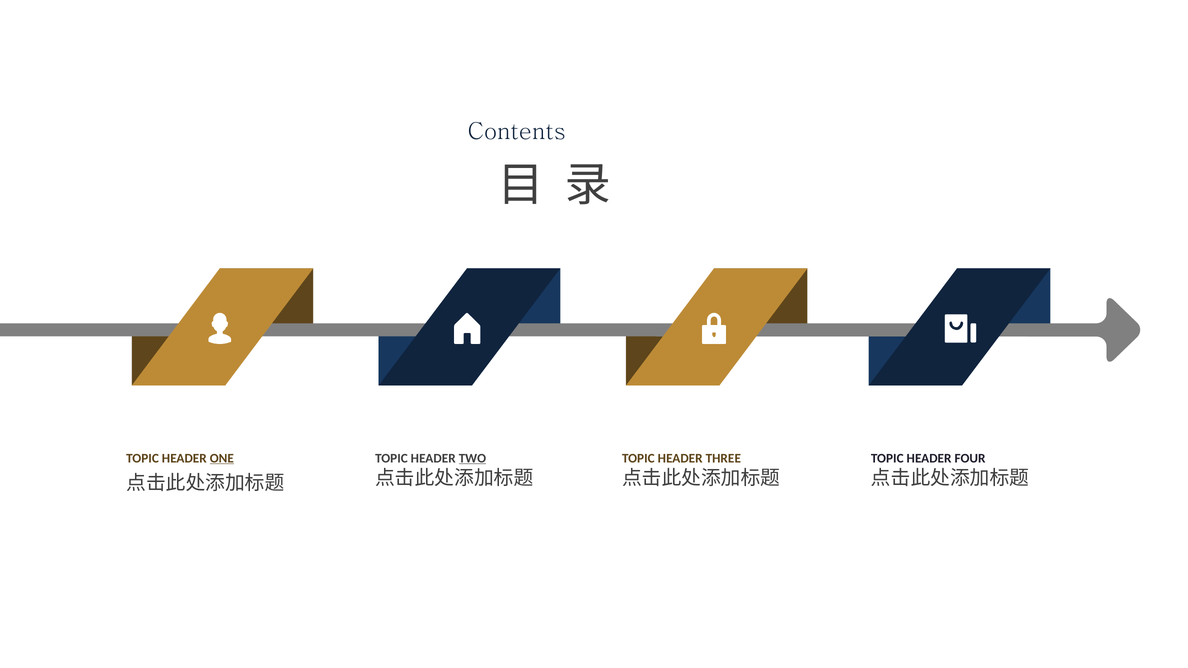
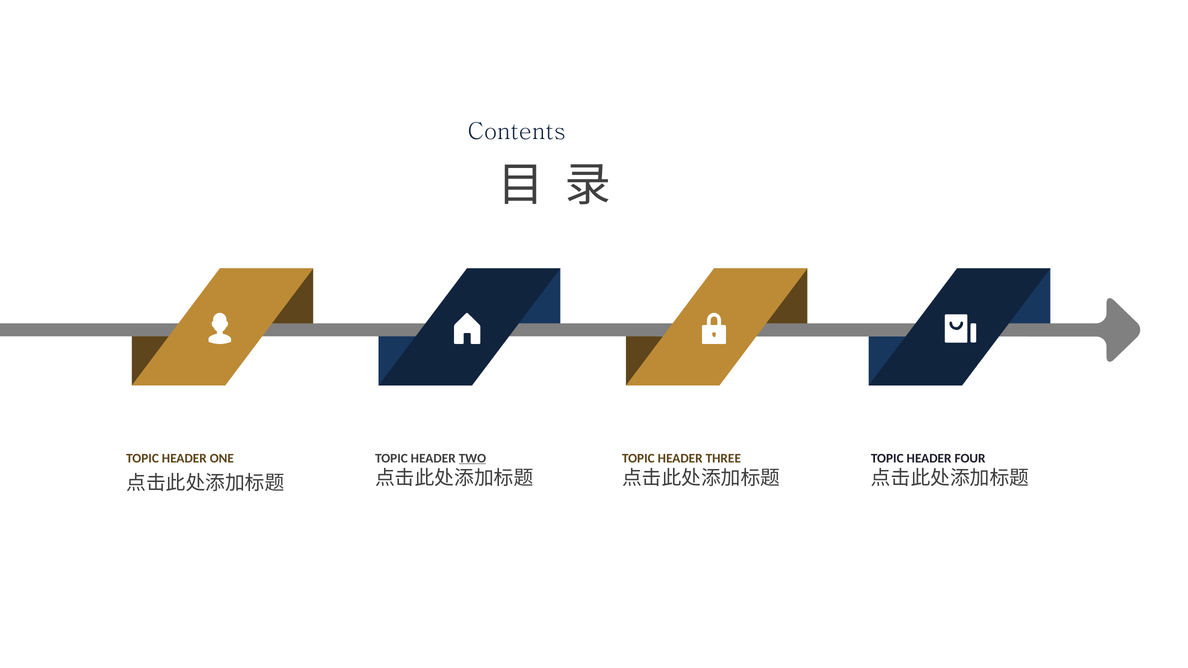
ONE underline: present -> none
